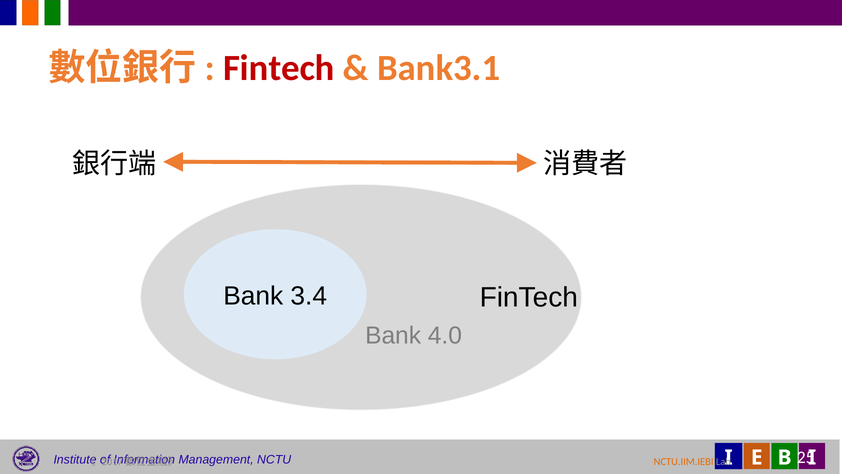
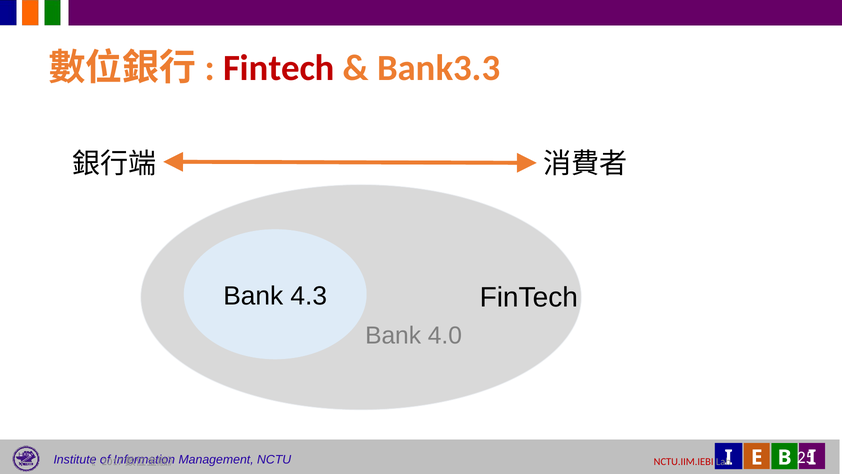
Bank3.1: Bank3.1 -> Bank3.3
3.4: 3.4 -> 4.3
NCTU.IIM.IEBI colour: orange -> red
